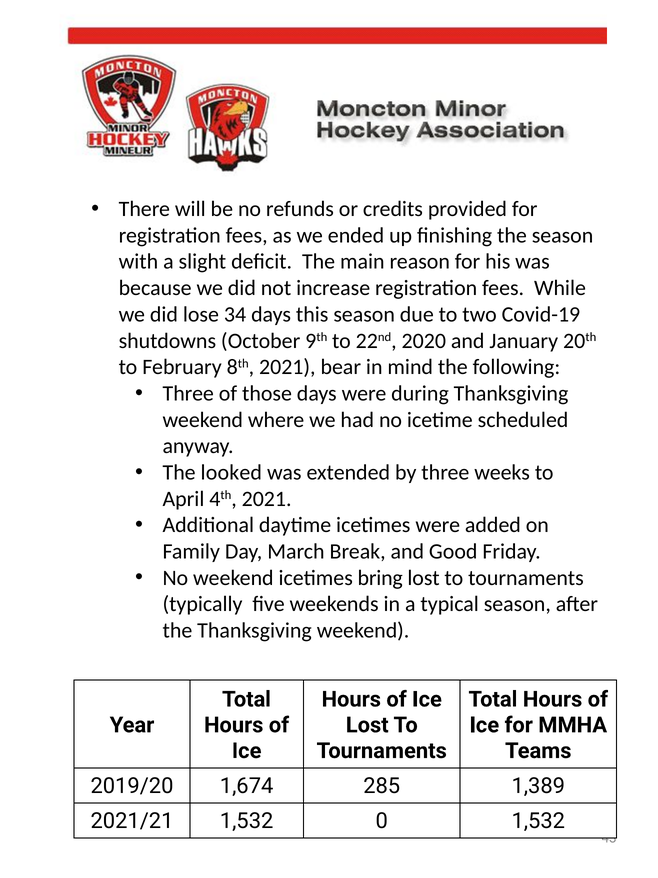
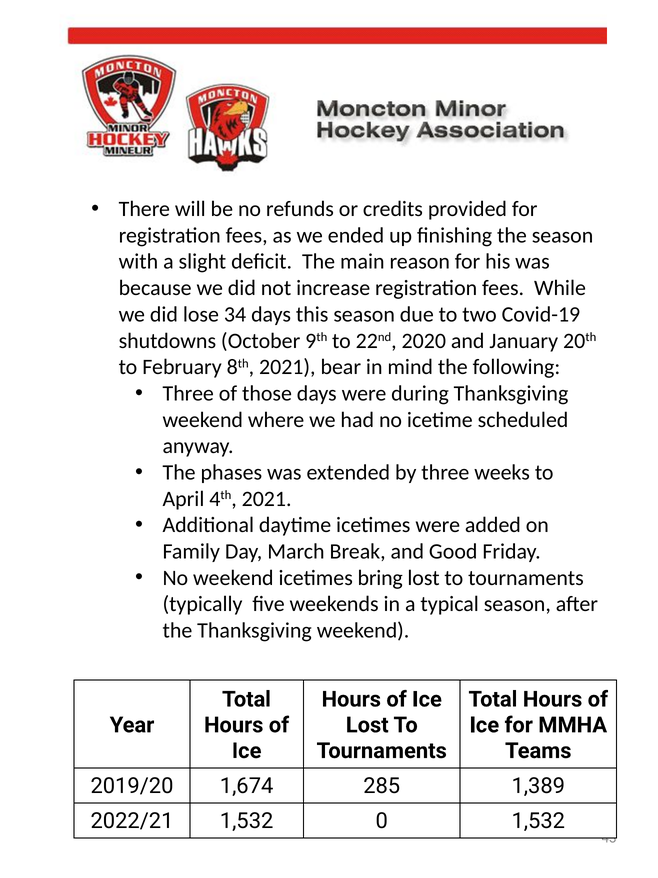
looked: looked -> phases
2021/21: 2021/21 -> 2022/21
